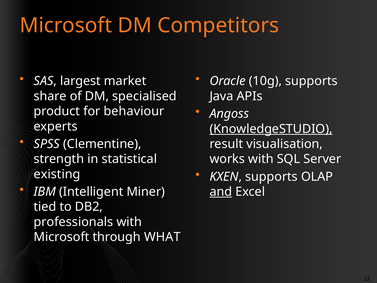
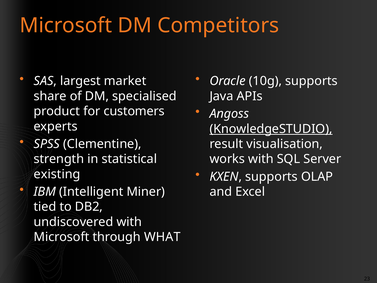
behaviour: behaviour -> customers
and underline: present -> none
professionals: professionals -> undiscovered
